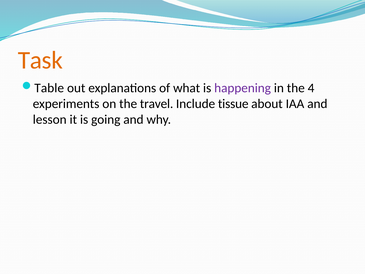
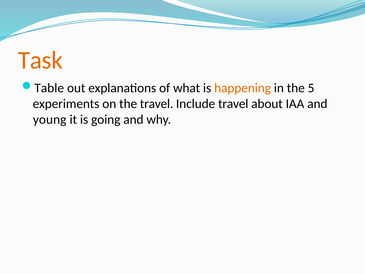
happening colour: purple -> orange
4: 4 -> 5
Include tissue: tissue -> travel
lesson: lesson -> young
